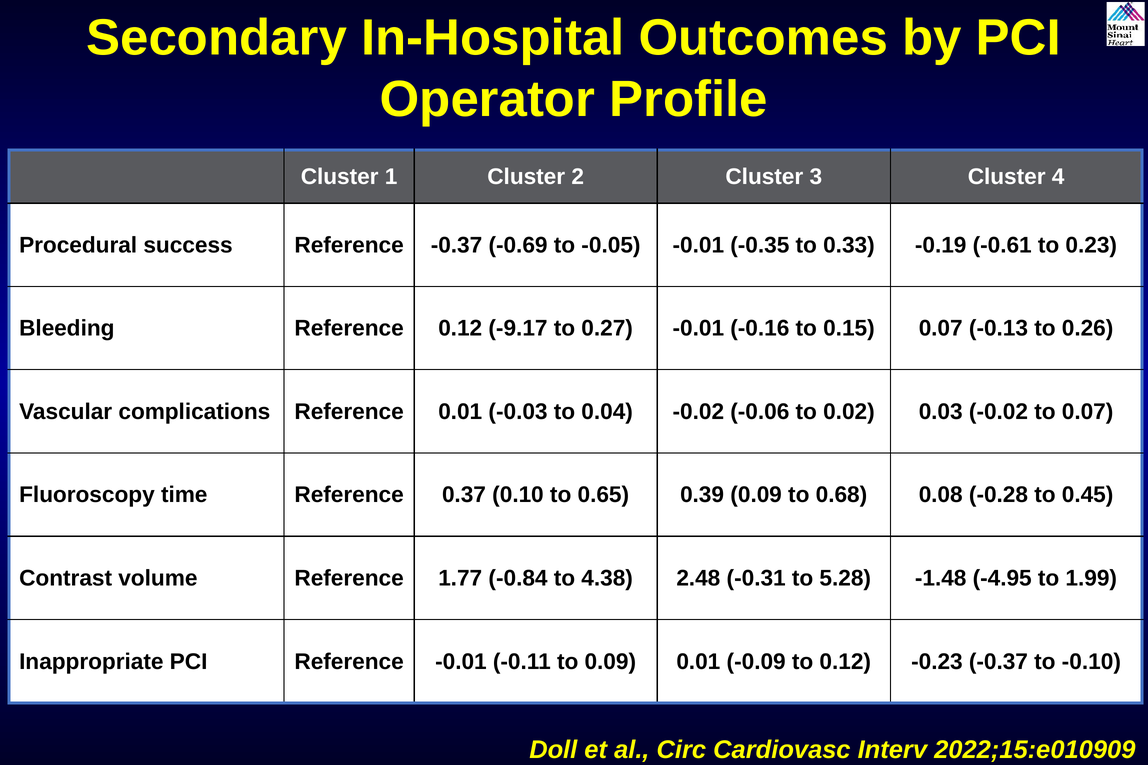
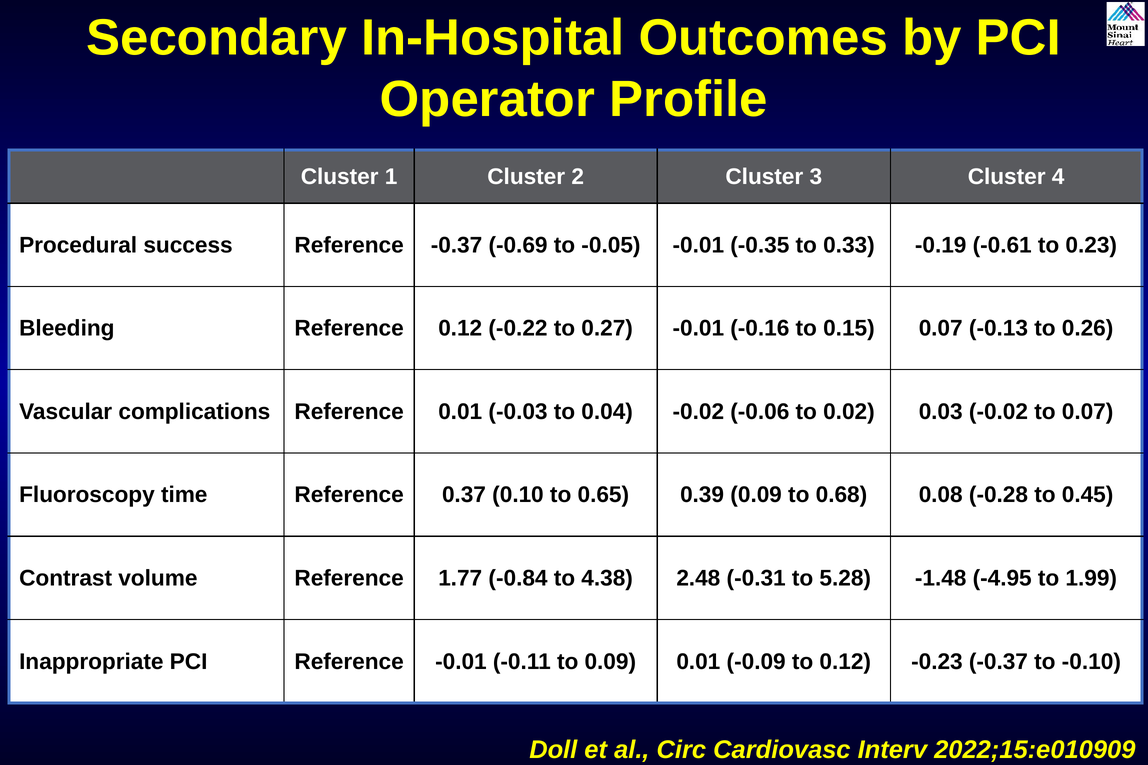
-9.17: -9.17 -> -0.22
